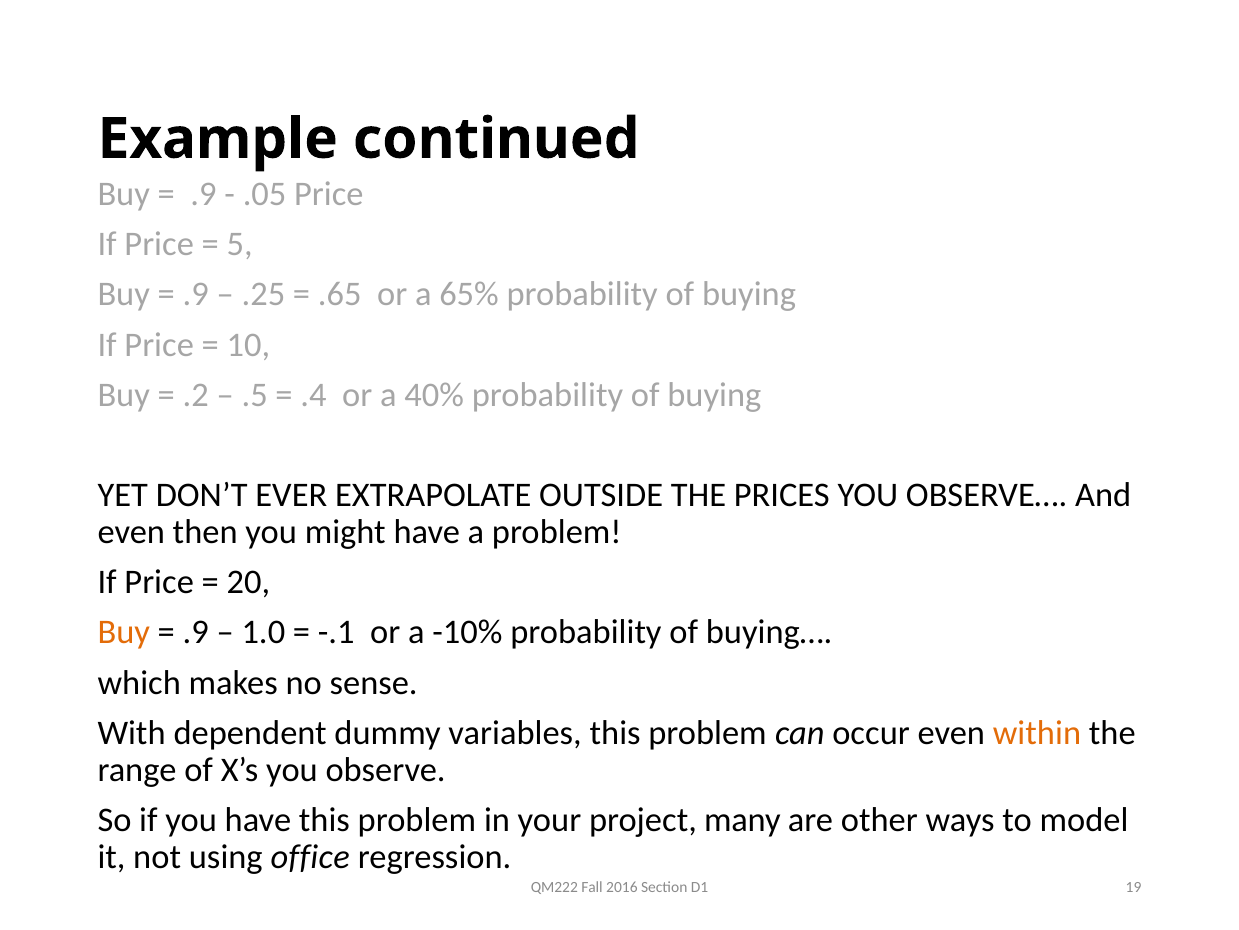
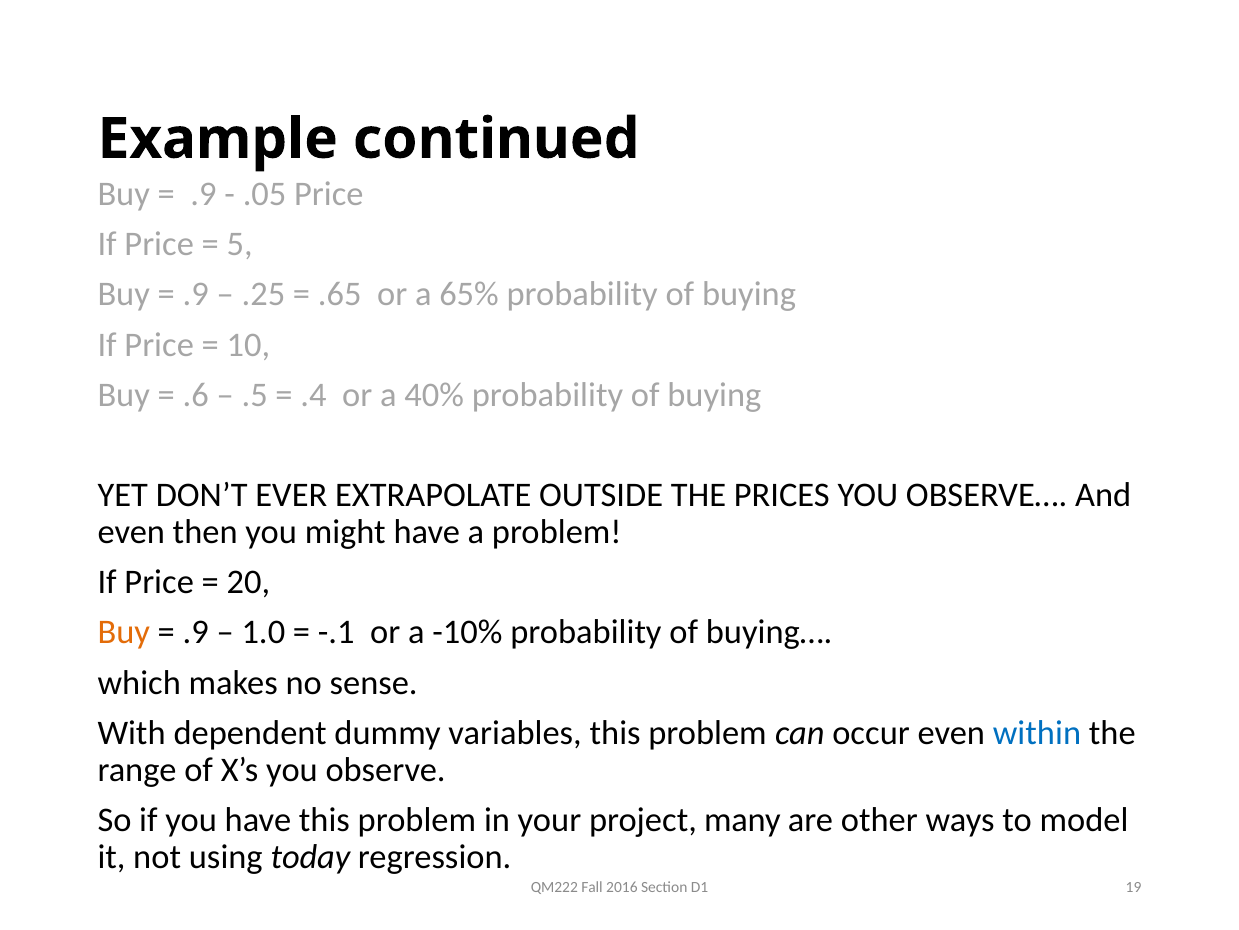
.2: .2 -> .6
within colour: orange -> blue
office: office -> today
